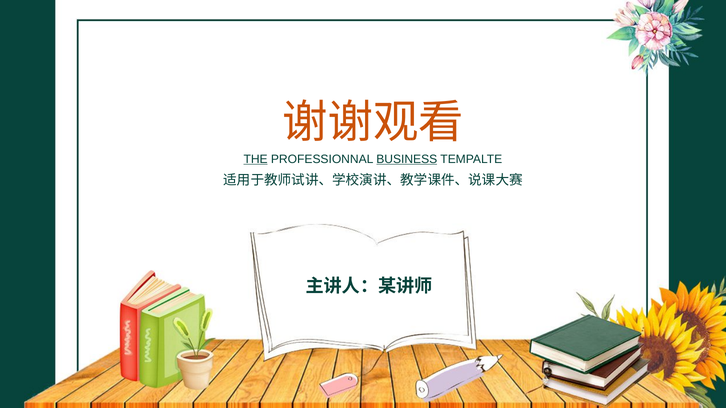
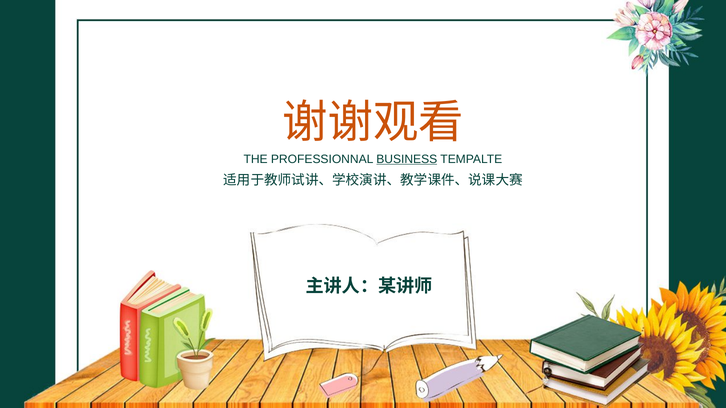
THE underline: present -> none
